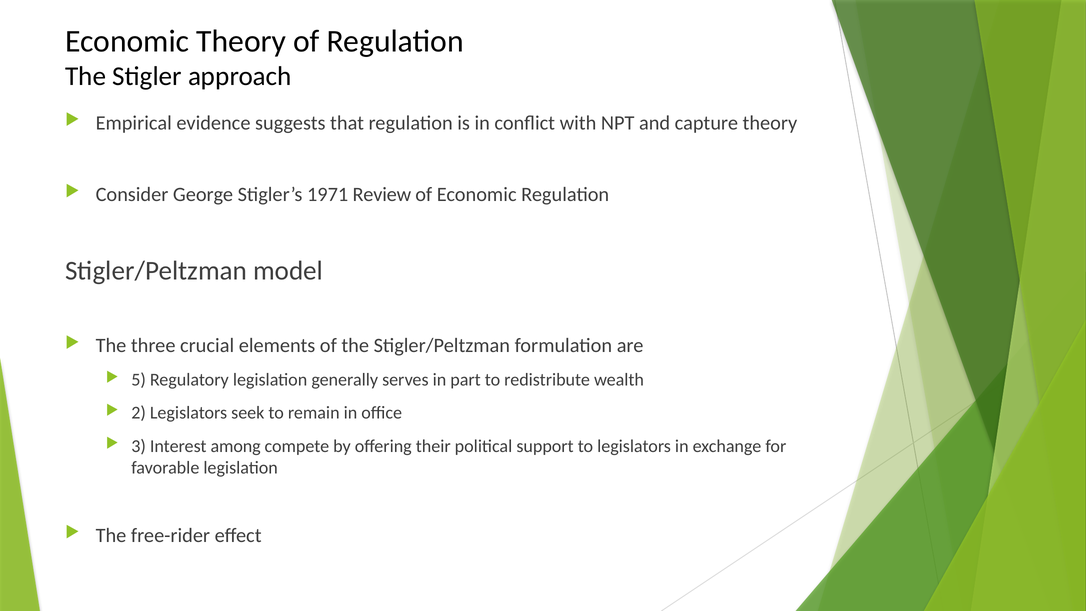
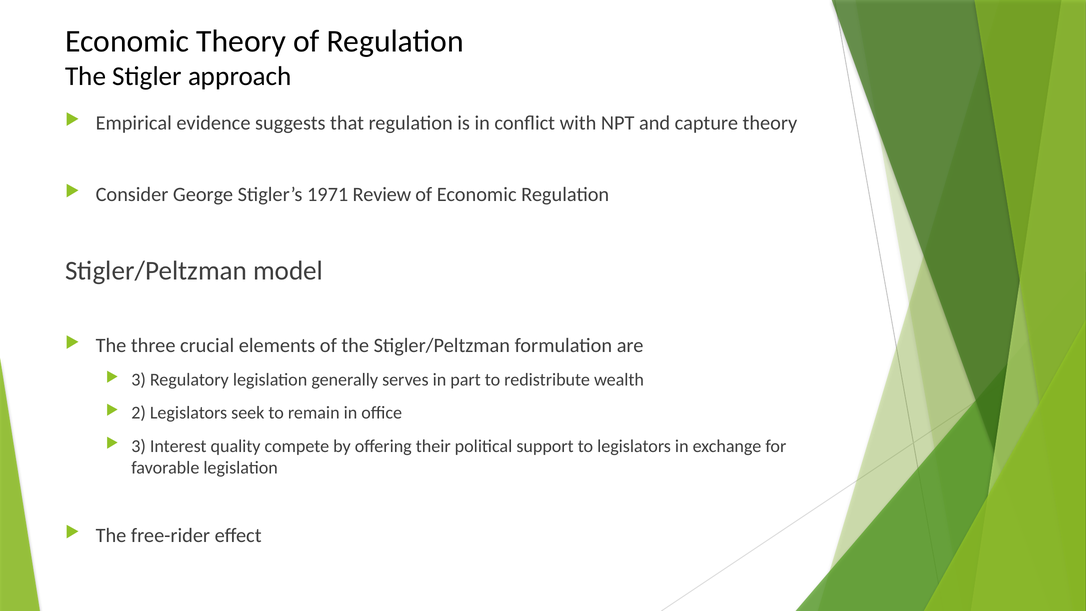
5 at (139, 380): 5 -> 3
among: among -> quality
